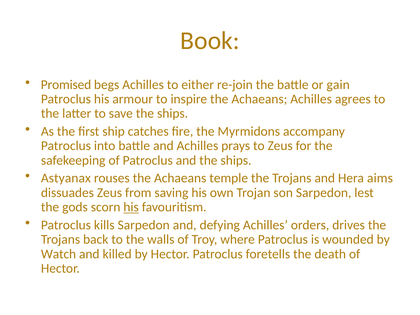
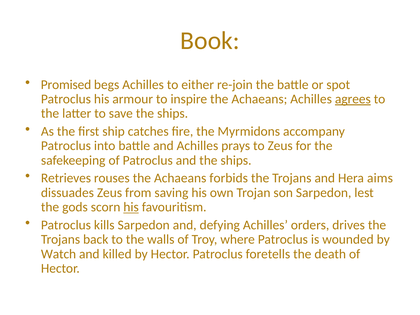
gain: gain -> spot
agrees underline: none -> present
Astyanax: Astyanax -> Retrieves
temple: temple -> forbids
